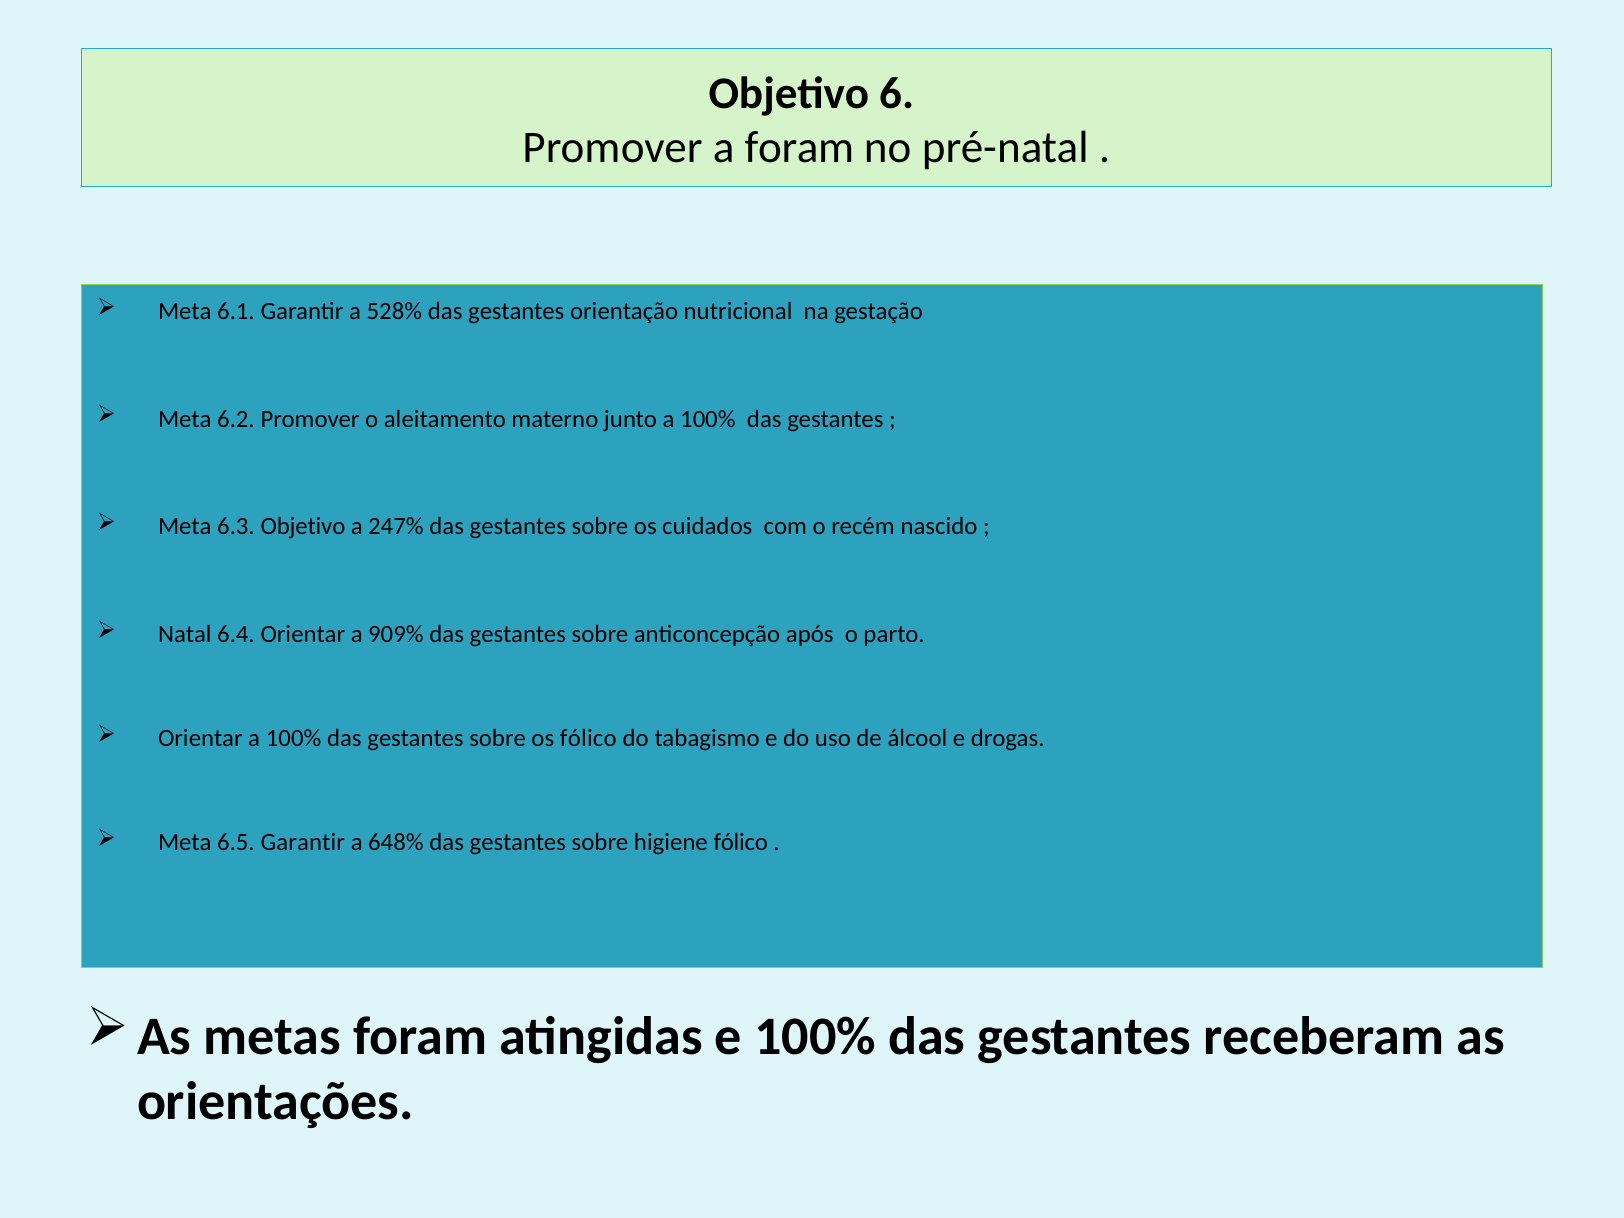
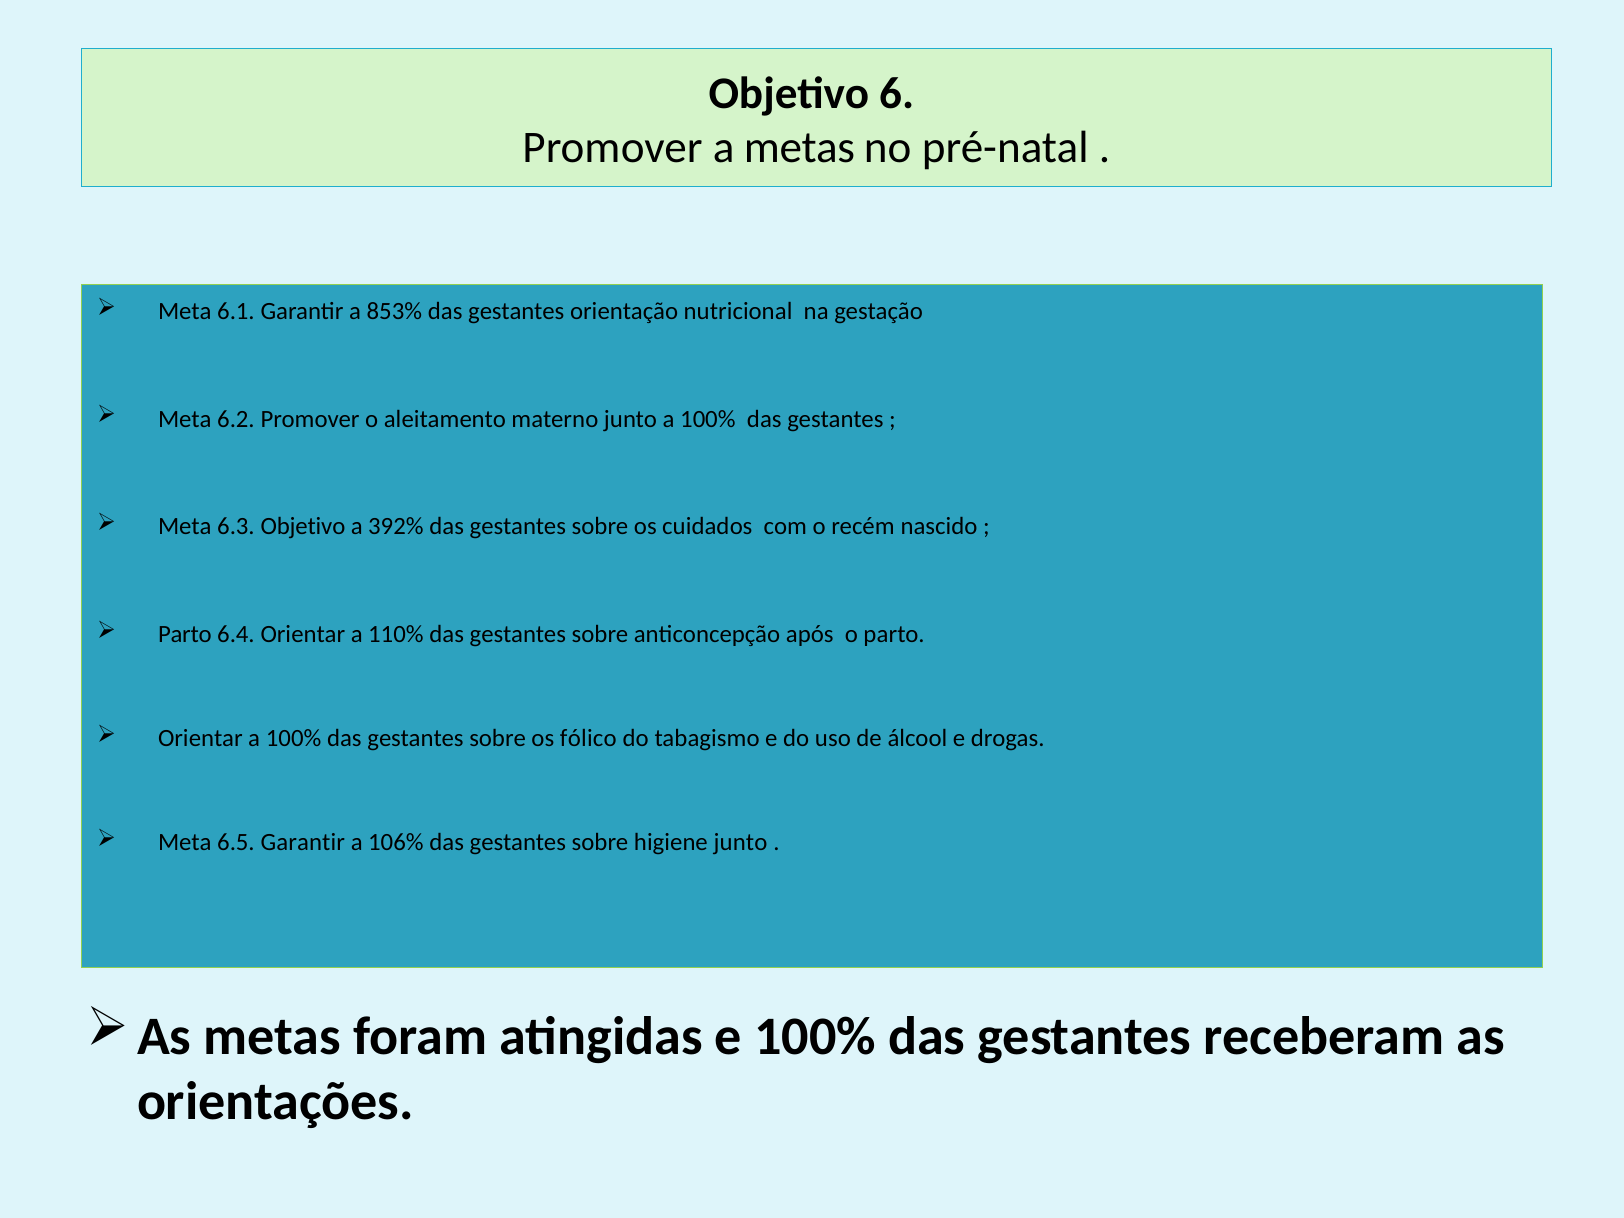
a foram: foram -> metas
528%: 528% -> 853%
247%: 247% -> 392%
Natal at (185, 634): Natal -> Parto
909%: 909% -> 110%
648%: 648% -> 106%
higiene fólico: fólico -> junto
